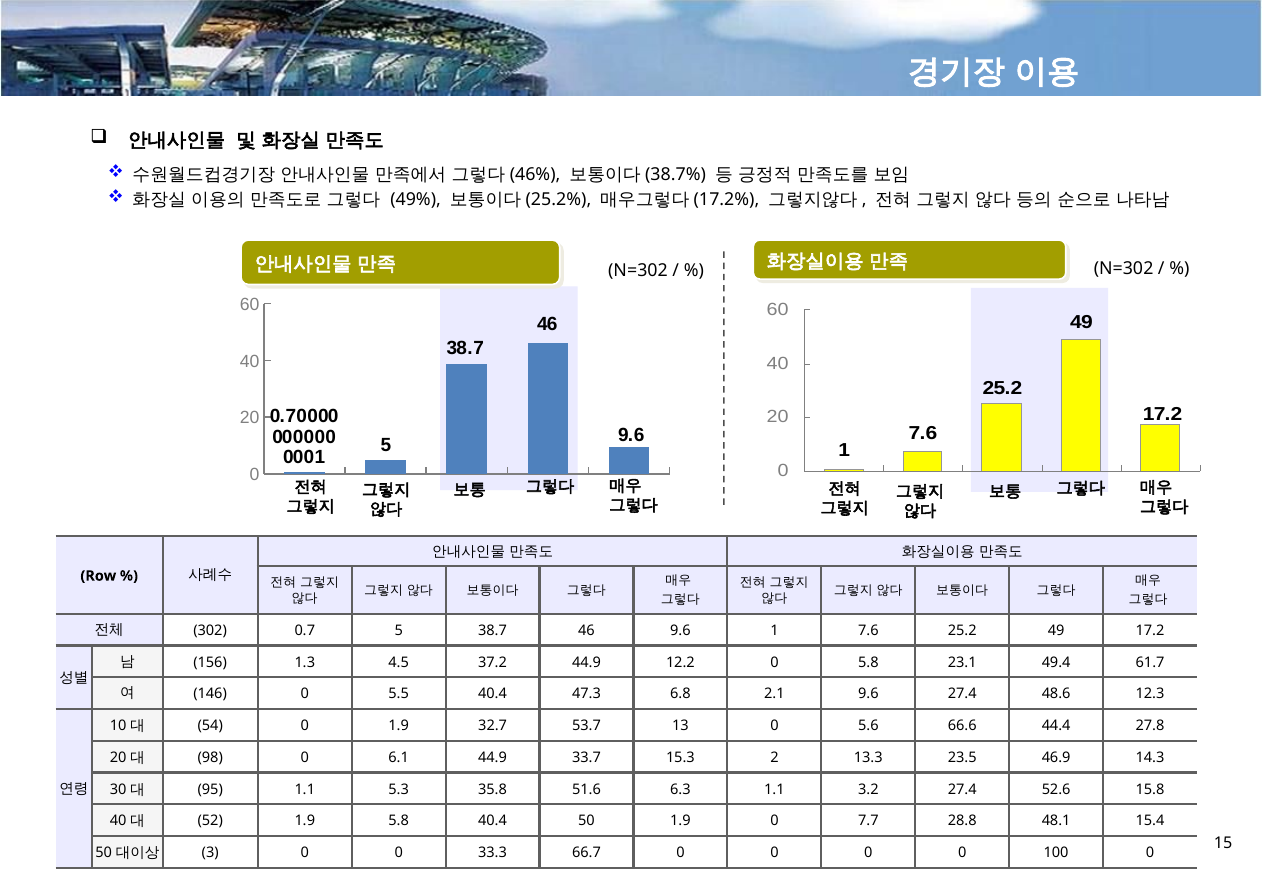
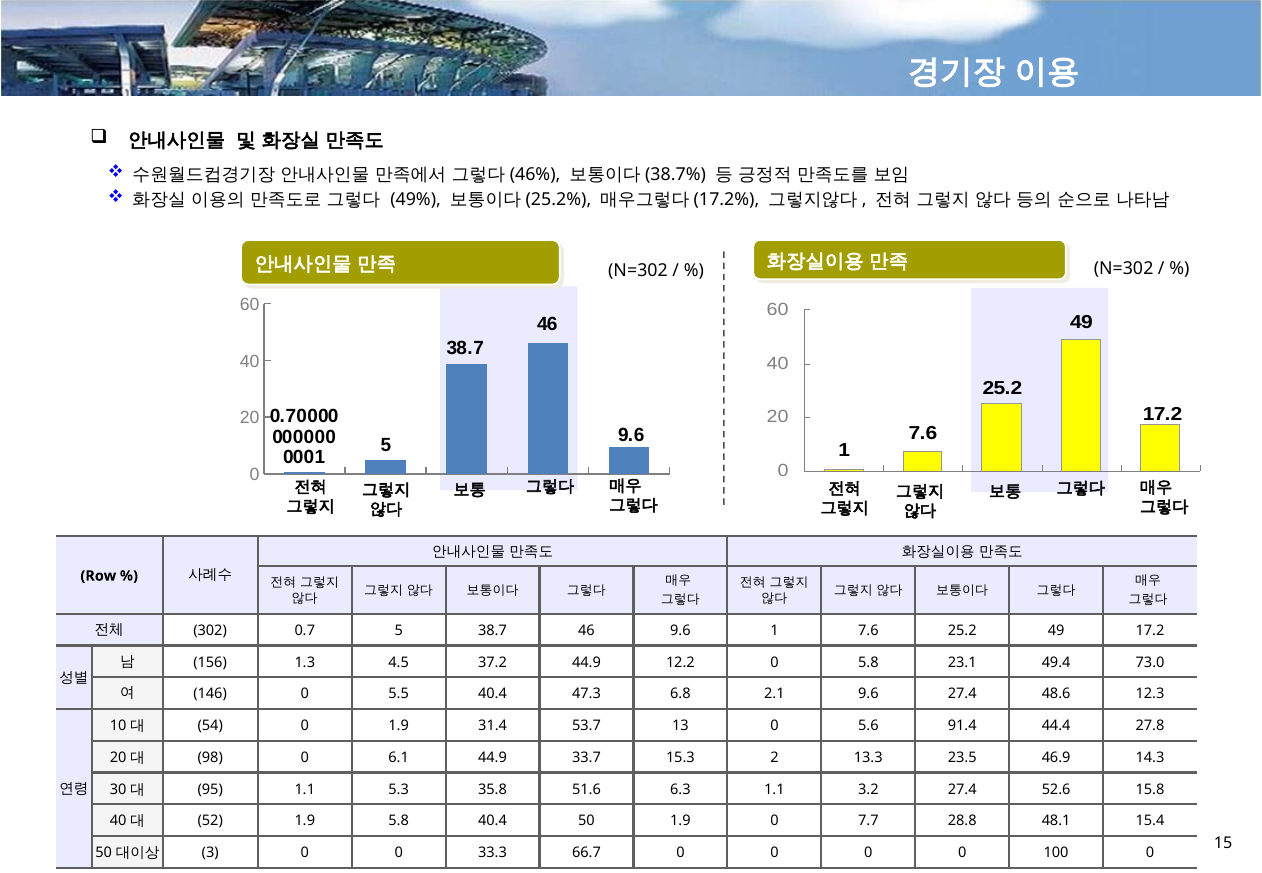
61.7: 61.7 -> 73.0
32.7: 32.7 -> 31.4
66.6: 66.6 -> 91.4
